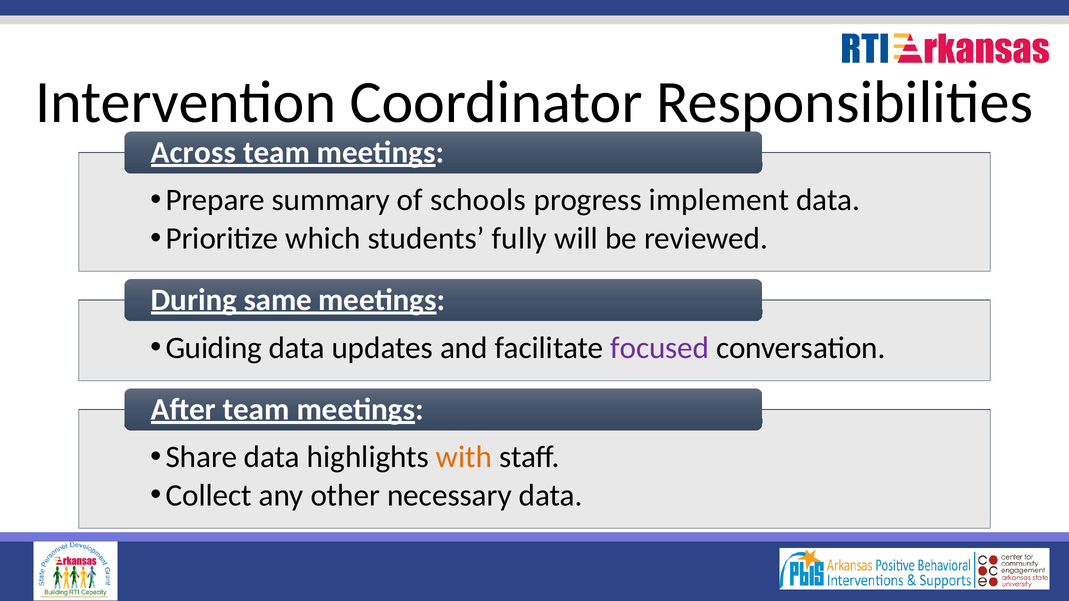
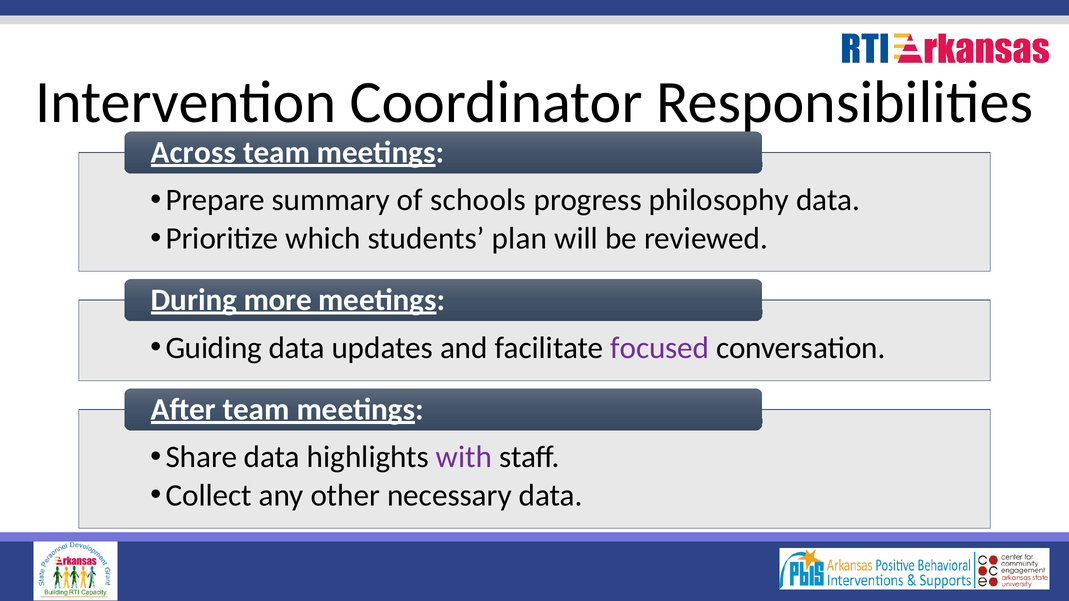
implement: implement -> philosophy
fully: fully -> plan
same: same -> more
with colour: orange -> purple
